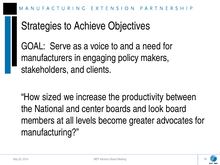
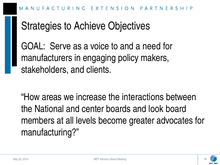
sized: sized -> areas
productivity: productivity -> interactions
